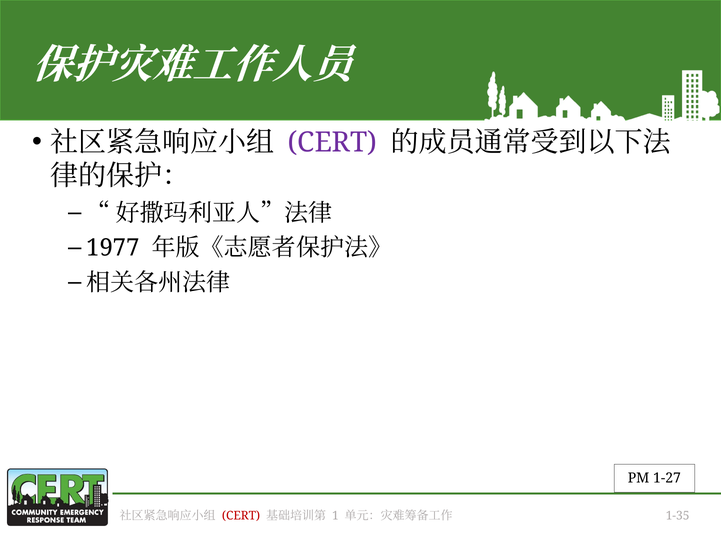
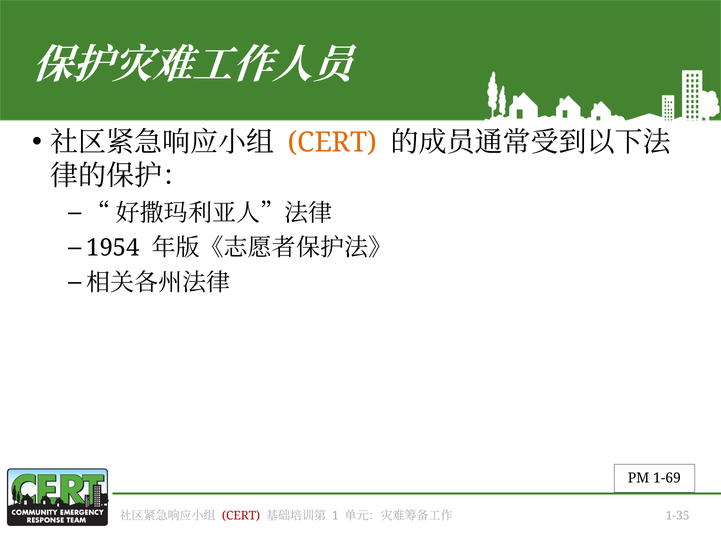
CERT at (332, 142) colour: purple -> orange
1977: 1977 -> 1954
1-27: 1-27 -> 1-69
